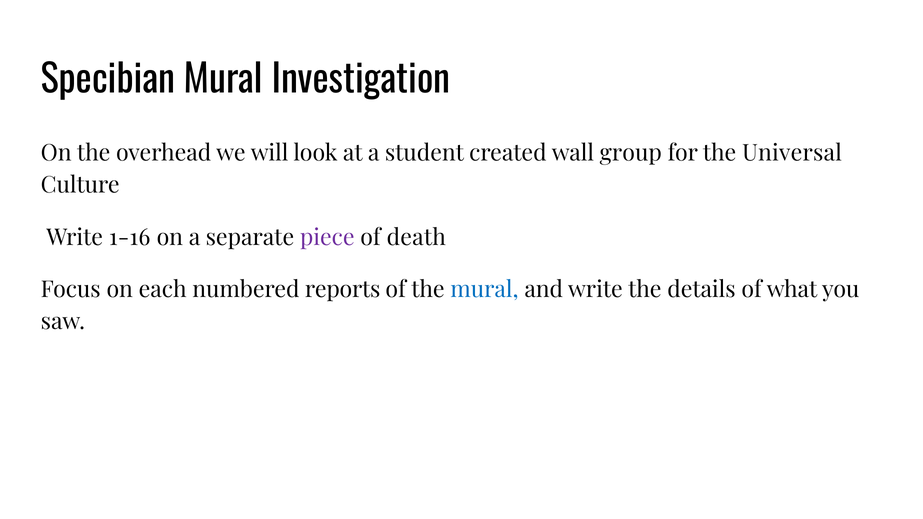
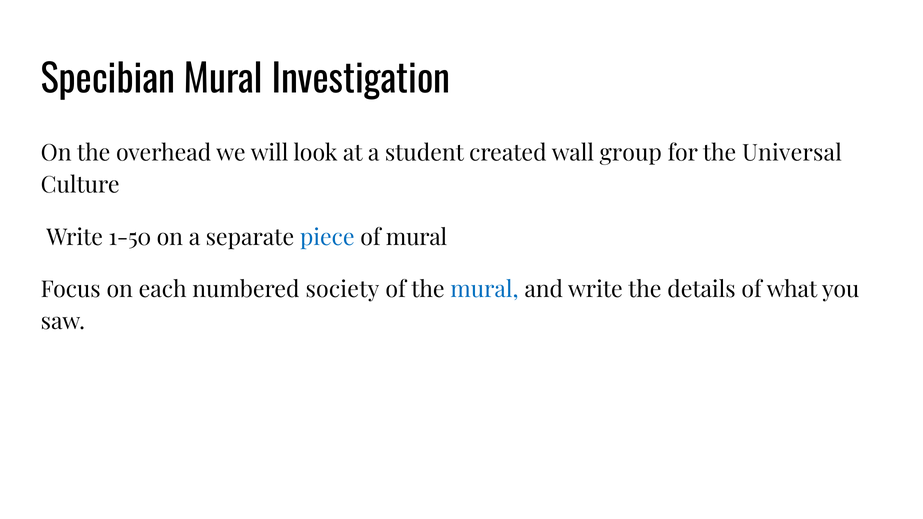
1-16: 1-16 -> 1-50
piece colour: purple -> blue
of death: death -> mural
reports: reports -> society
